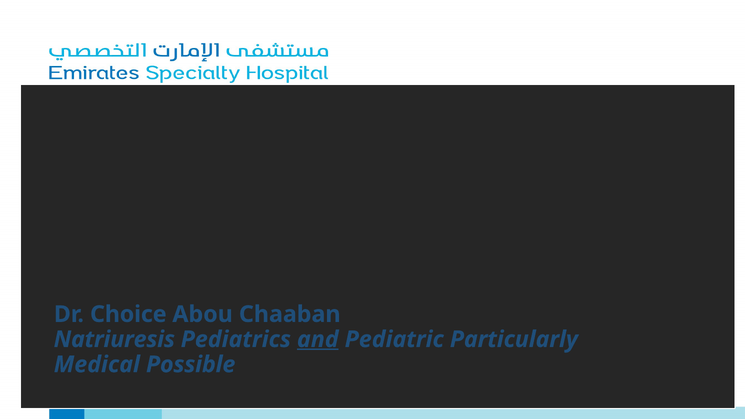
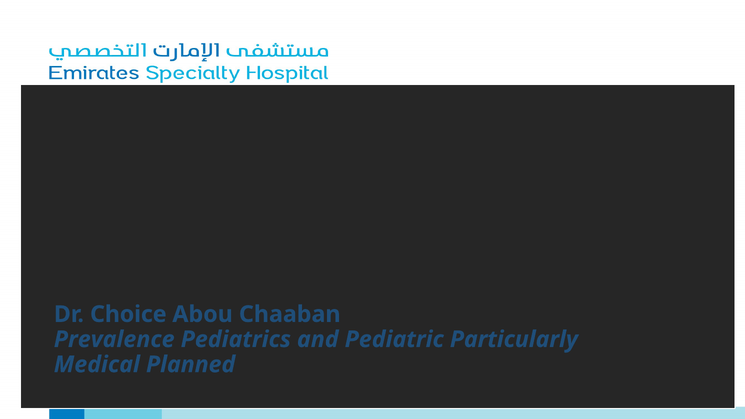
Natriuresis: Natriuresis -> Prevalence
and at (318, 339) underline: present -> none
Possible: Possible -> Planned
